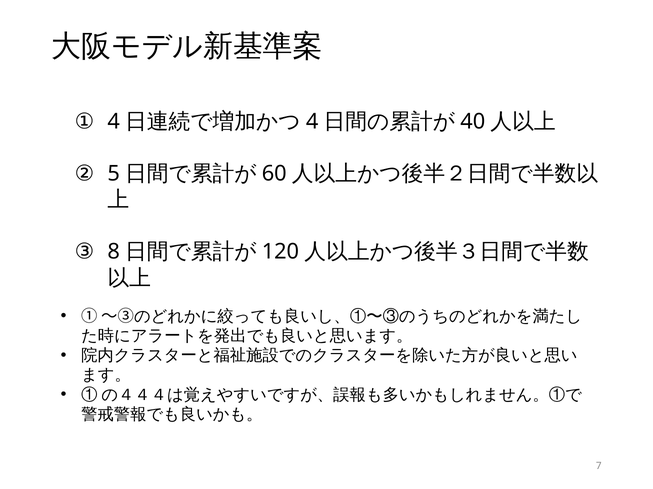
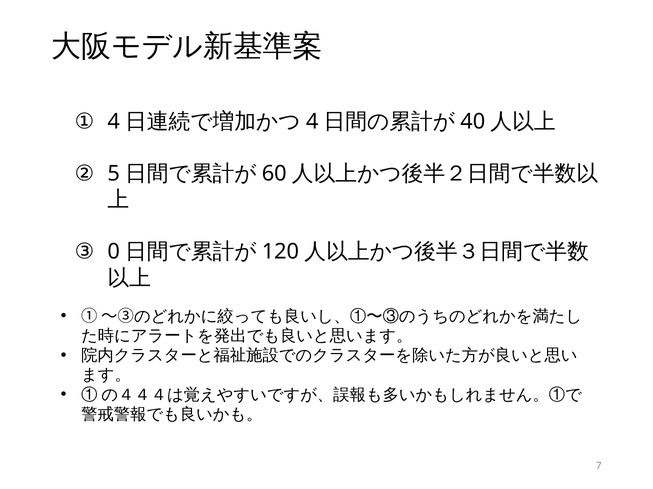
8: 8 -> 0
